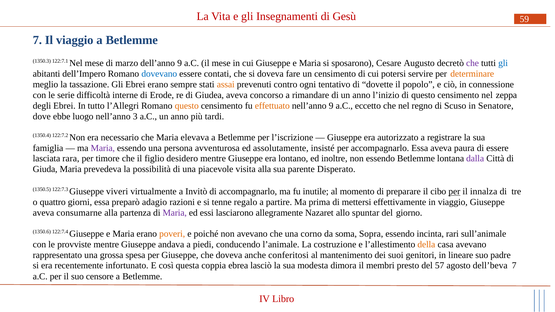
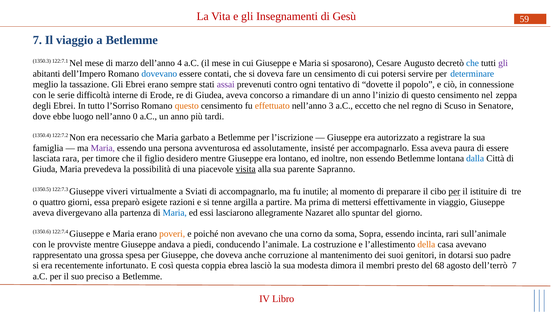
dell’anno 9: 9 -> 4
che at (472, 63) colour: purple -> blue
gli at (503, 63) colour: blue -> purple
determinare colour: orange -> blue
assai colour: orange -> purple
l’Allegri: l’Allegri -> l’Sorriso
nell’anno 9: 9 -> 3
3: 3 -> 0
elevava: elevava -> garbato
dalla colour: purple -> blue
visita underline: none -> present
Disperato: Disperato -> Sapranno
Invitò: Invitò -> Sviati
innalza: innalza -> istituire
adagio: adagio -> esigete
regalo: regalo -> argilla
consumarne: consumarne -> divergevano
Maria at (175, 213) colour: purple -> blue
conferitosi: conferitosi -> corruzione
lineare: lineare -> dotarsi
57: 57 -> 68
dell’beva: dell’beva -> dell’terrò
censore: censore -> preciso
